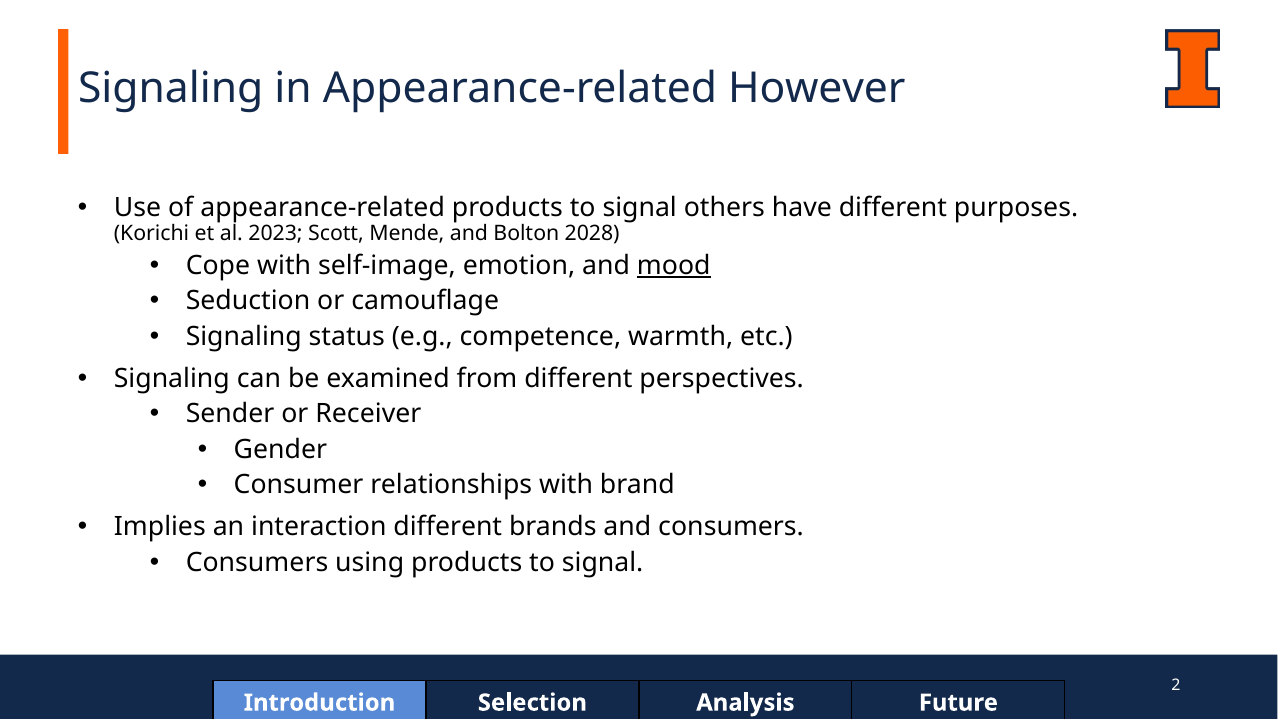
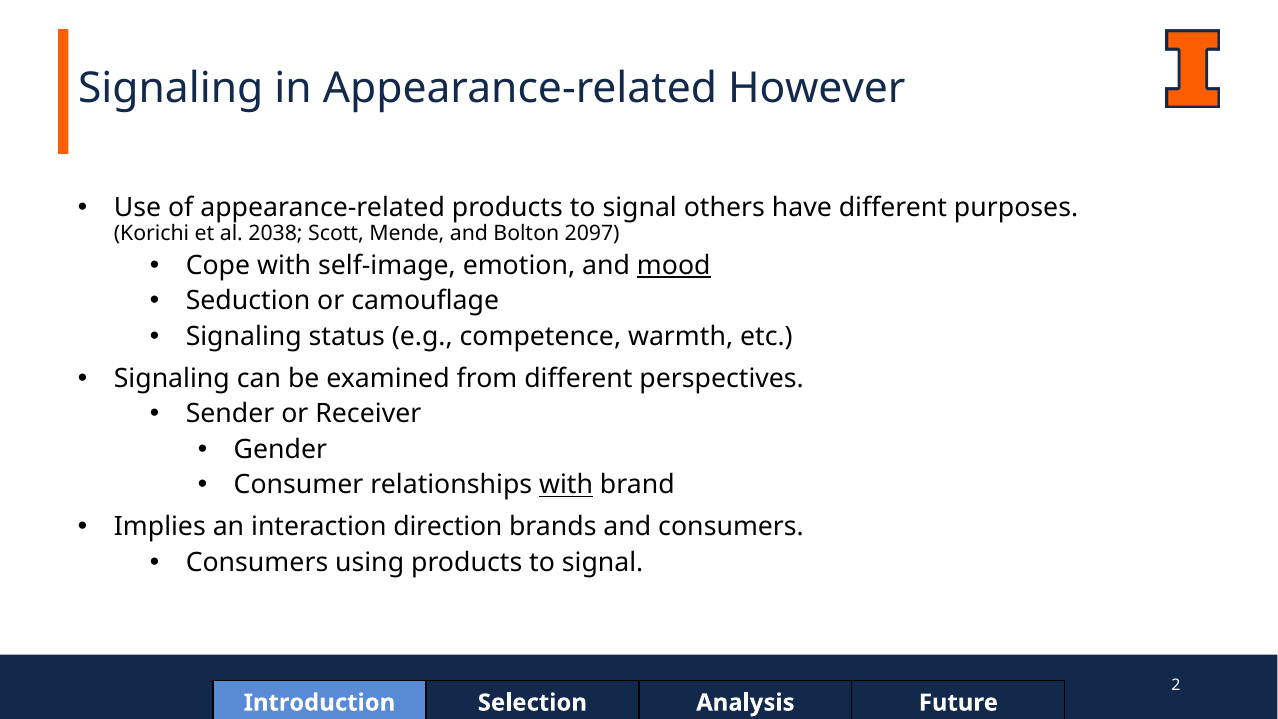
2023: 2023 -> 2038
2028: 2028 -> 2097
with at (566, 485) underline: none -> present
interaction different: different -> direction
